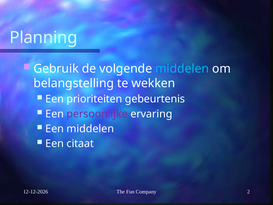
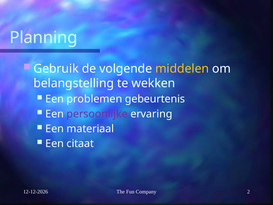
middelen at (182, 69) colour: light blue -> yellow
prioriteiten: prioriteiten -> problemen
Een middelen: middelen -> materiaal
